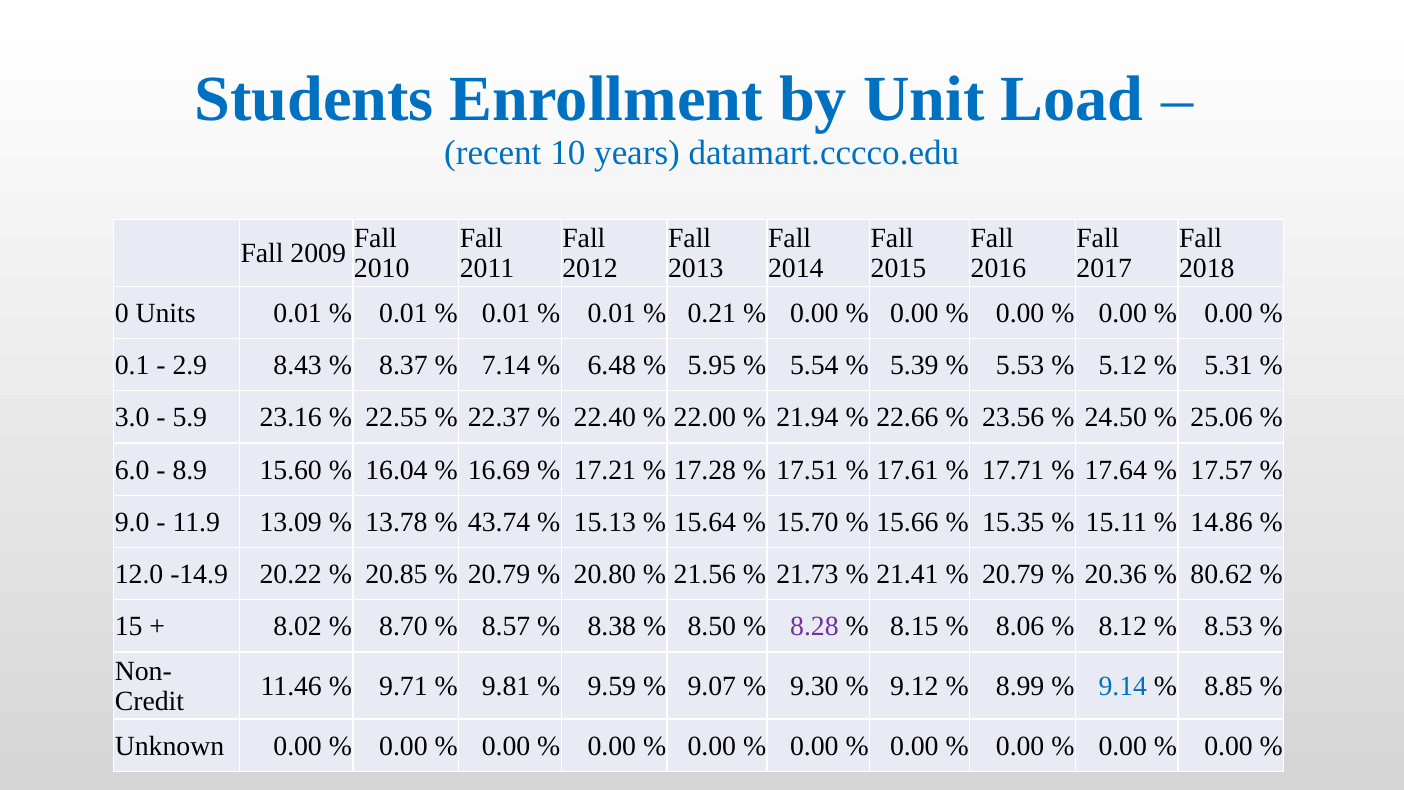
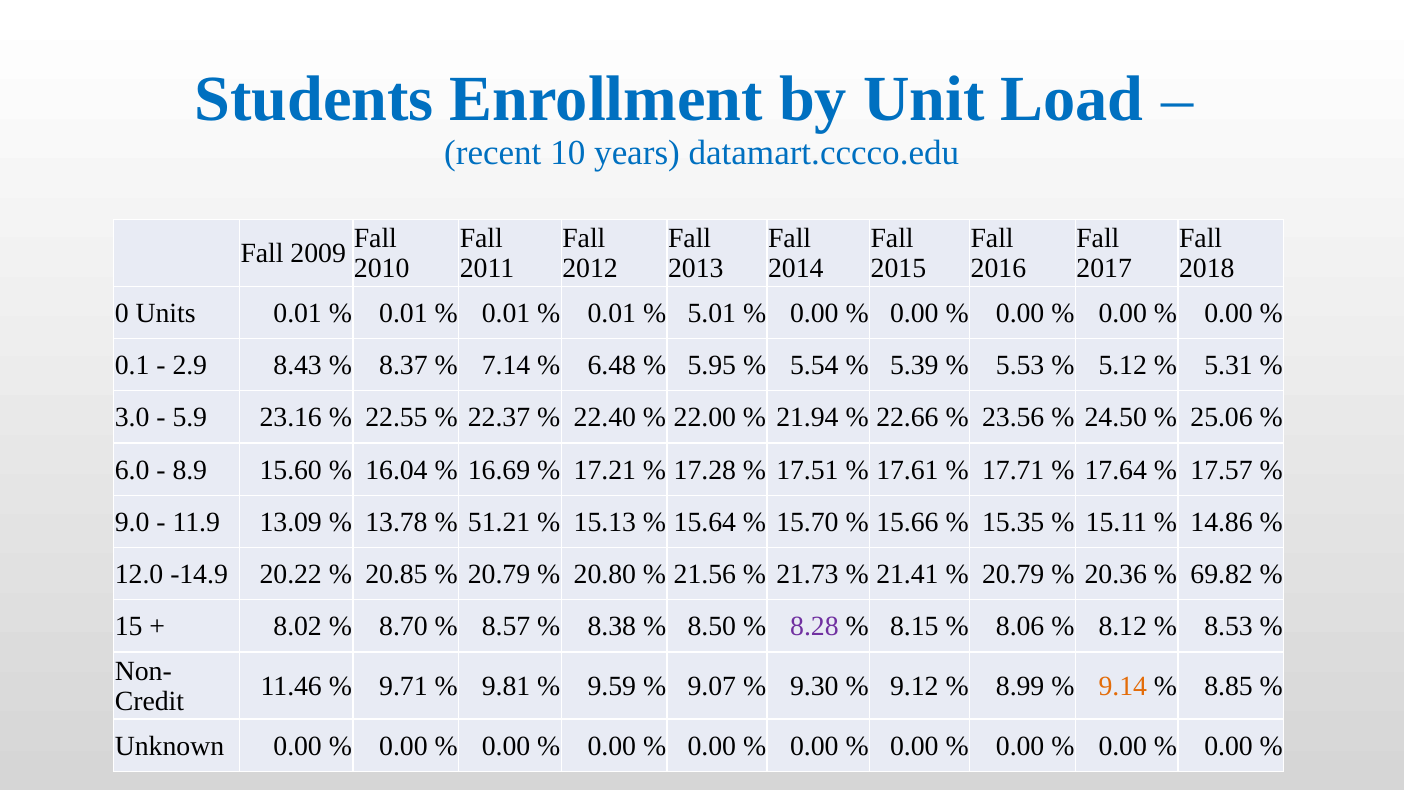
0.21: 0.21 -> 5.01
43.74: 43.74 -> 51.21
80.62: 80.62 -> 69.82
9.14 colour: blue -> orange
